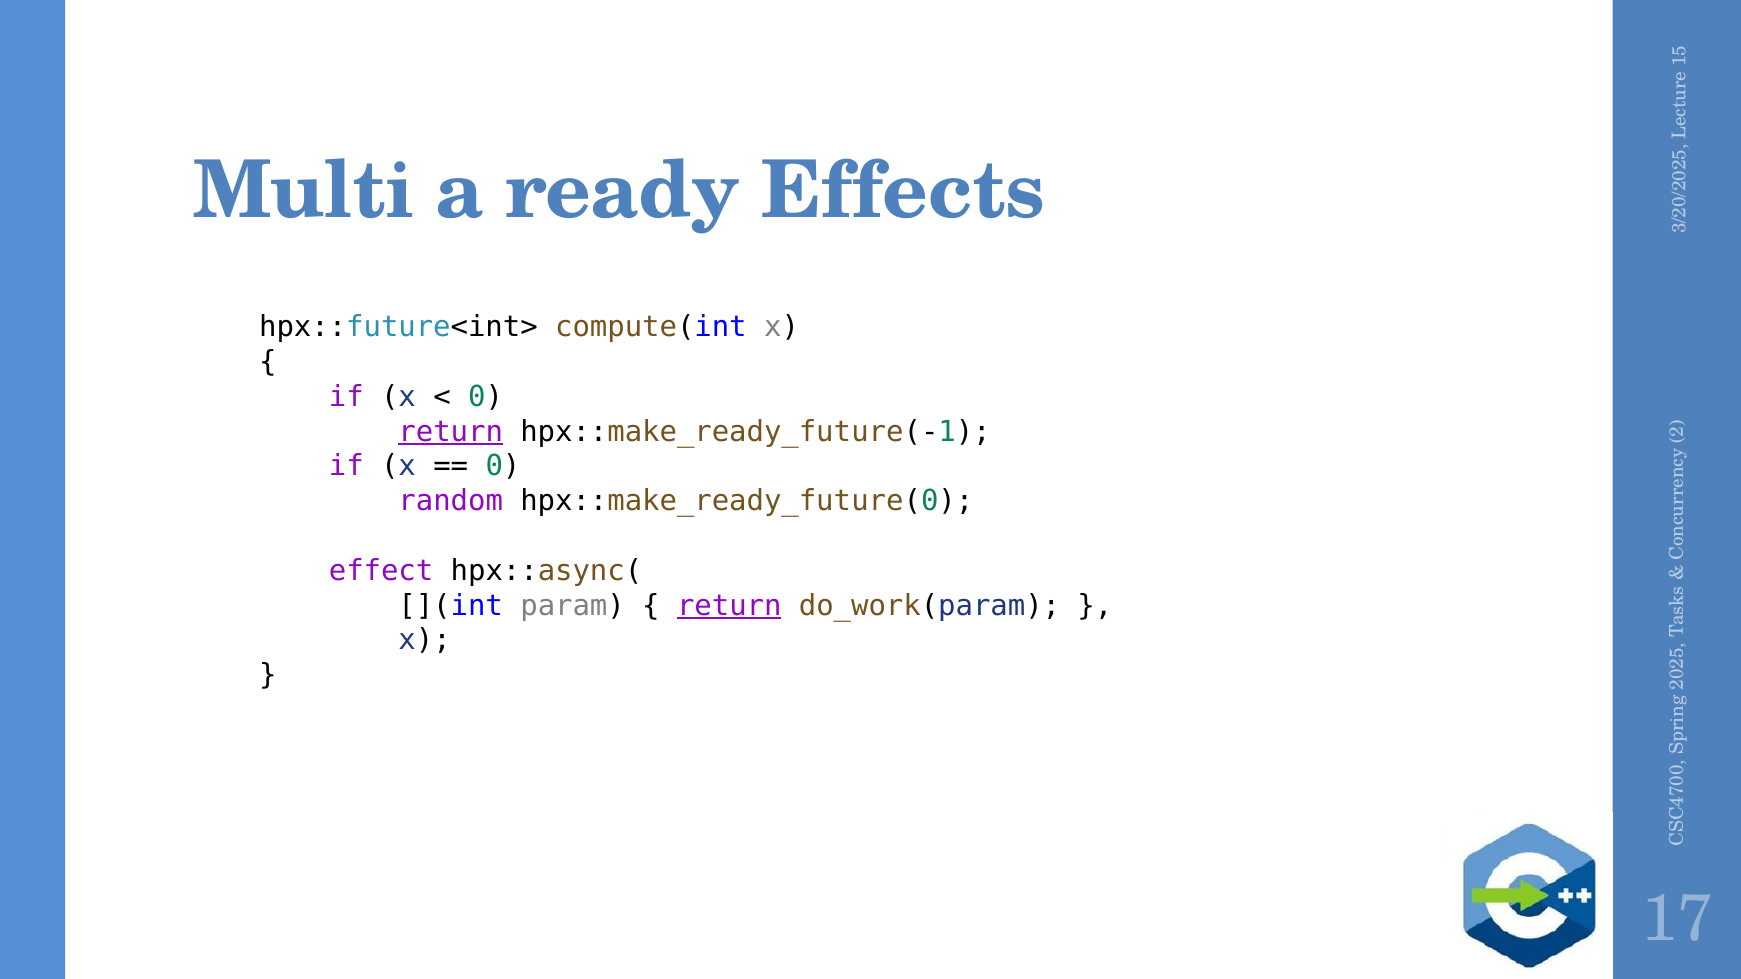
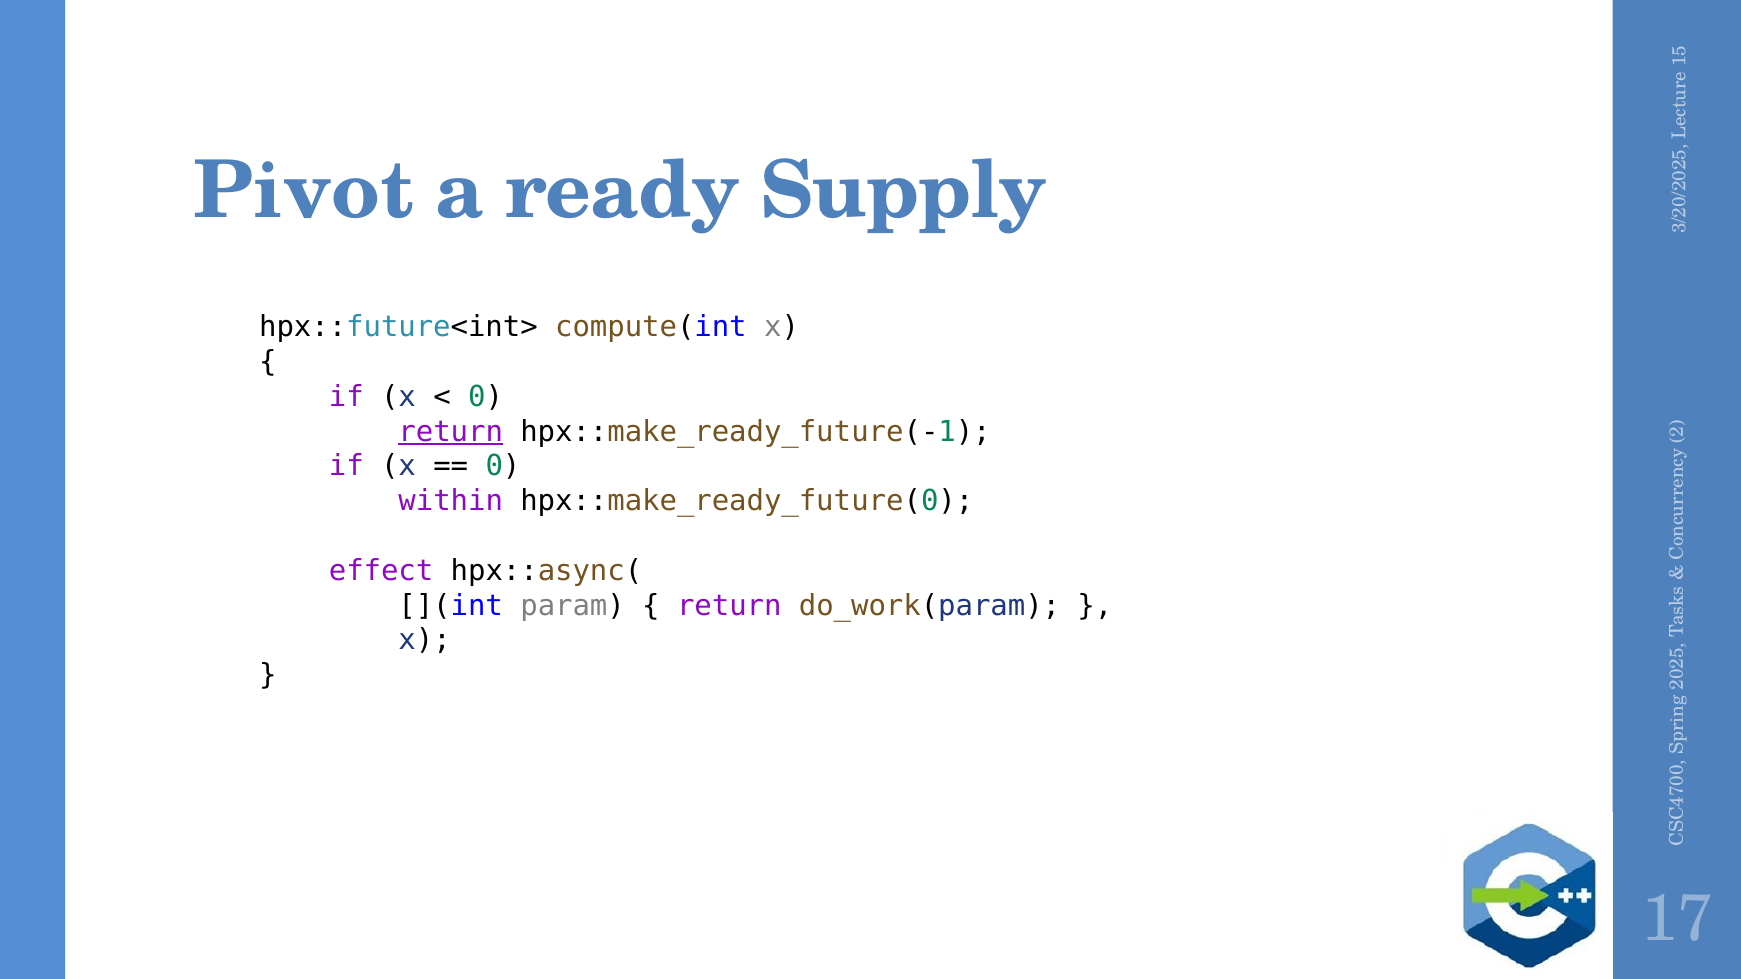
Multi: Multi -> Pivot
Effects: Effects -> Supply
random: random -> within
return at (729, 606) underline: present -> none
